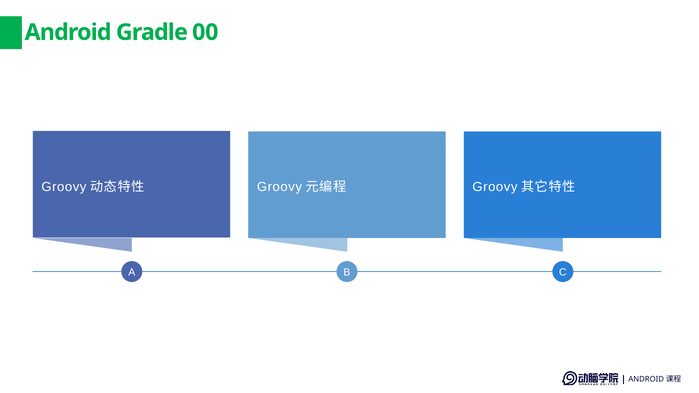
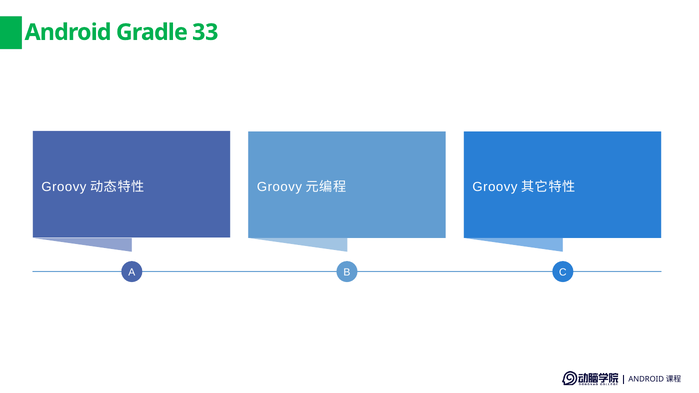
00: 00 -> 33
